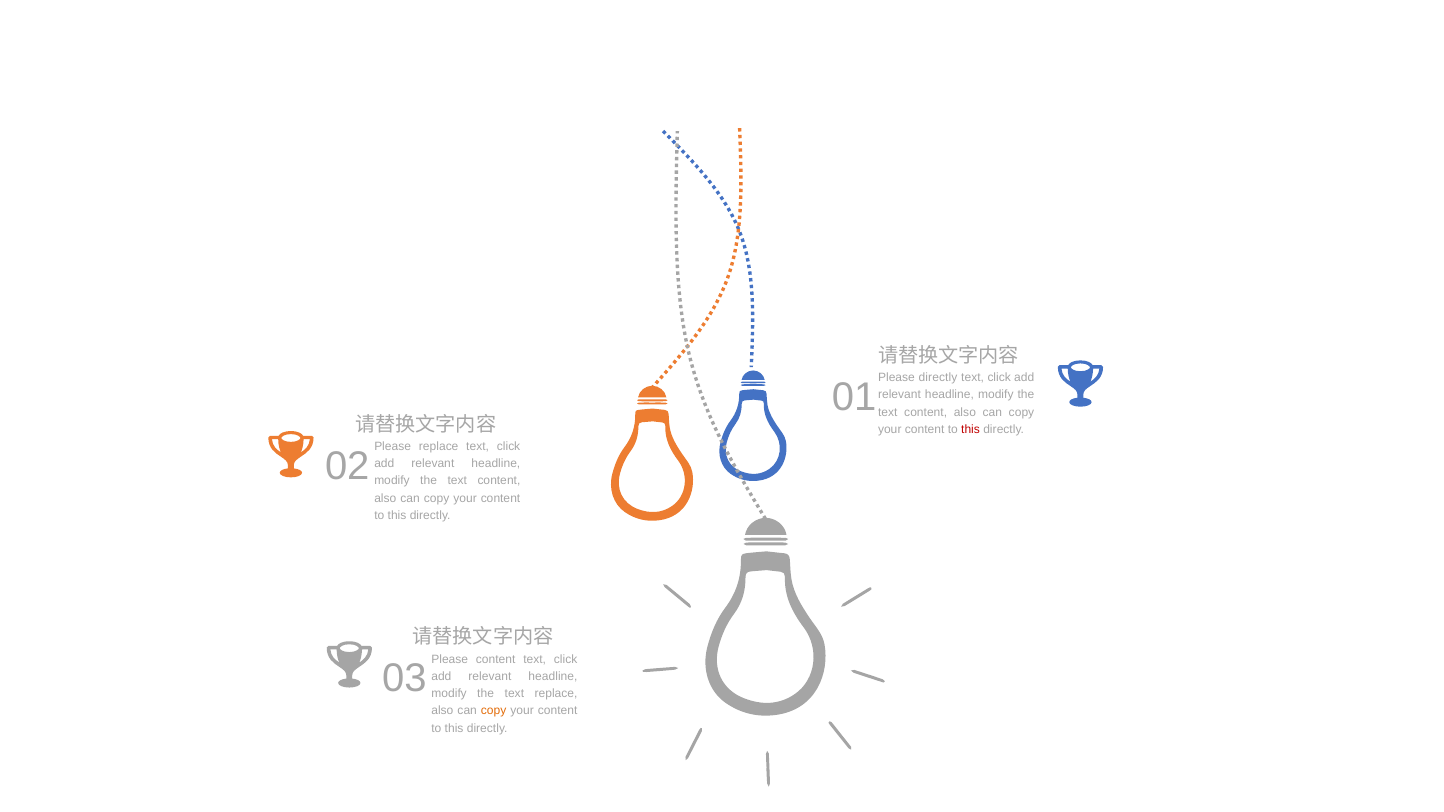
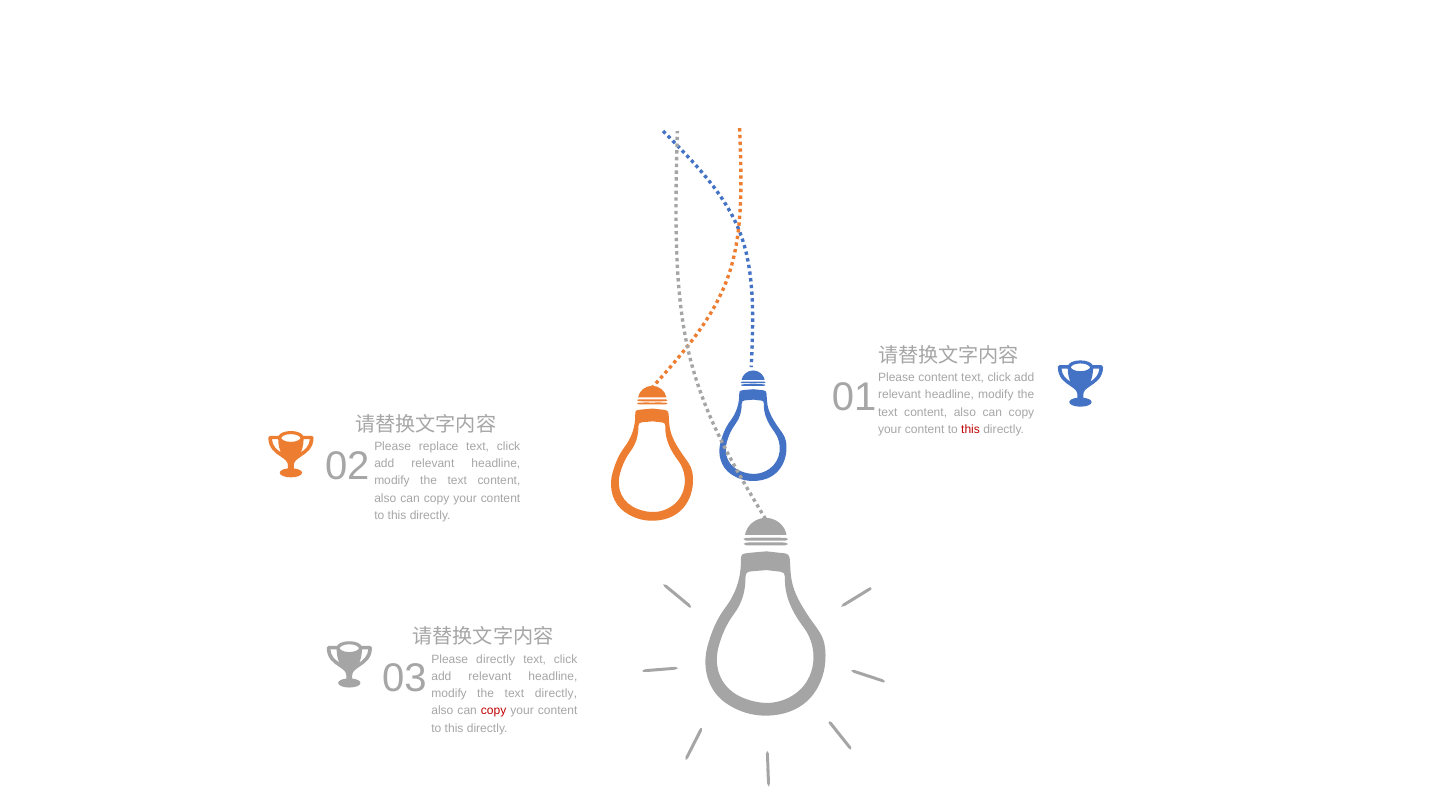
Please directly: directly -> content
Please content: content -> directly
text replace: replace -> directly
copy at (494, 711) colour: orange -> red
